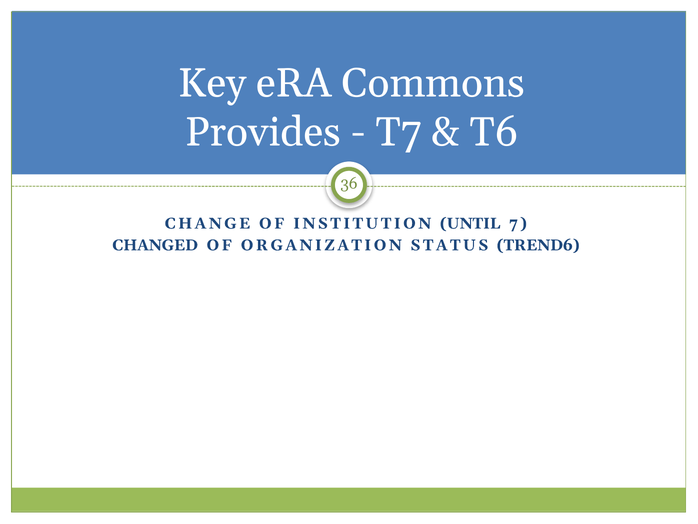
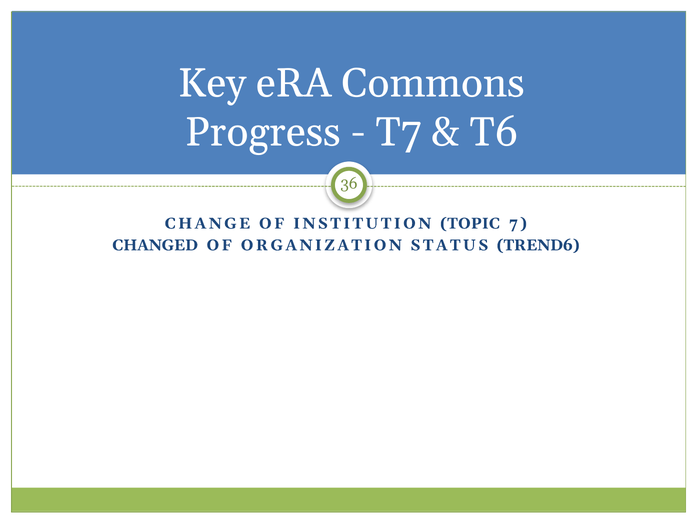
Provides: Provides -> Progress
UNTIL: UNTIL -> TOPIC
